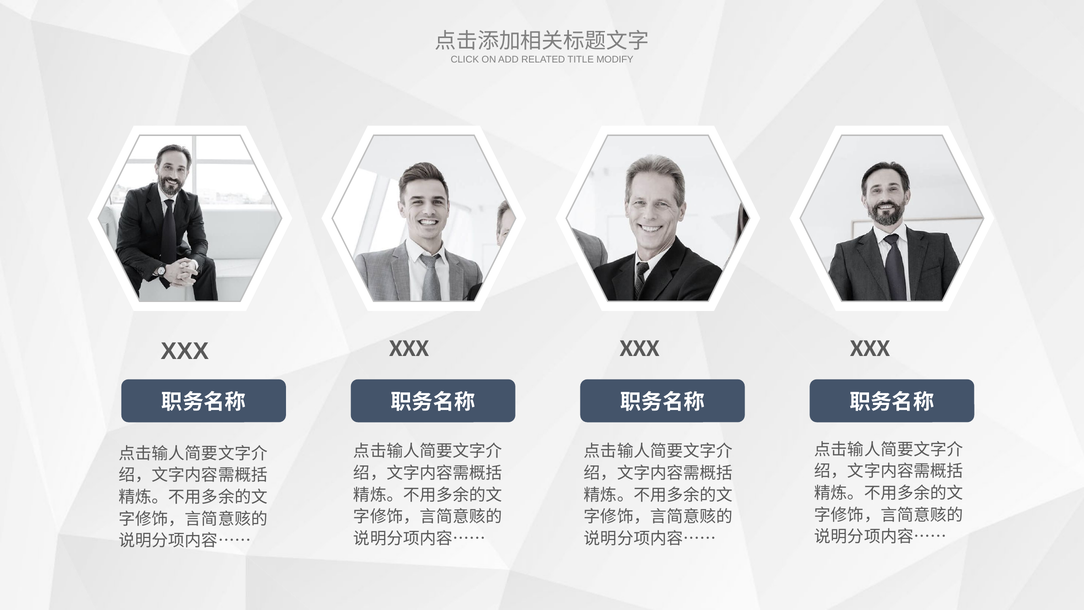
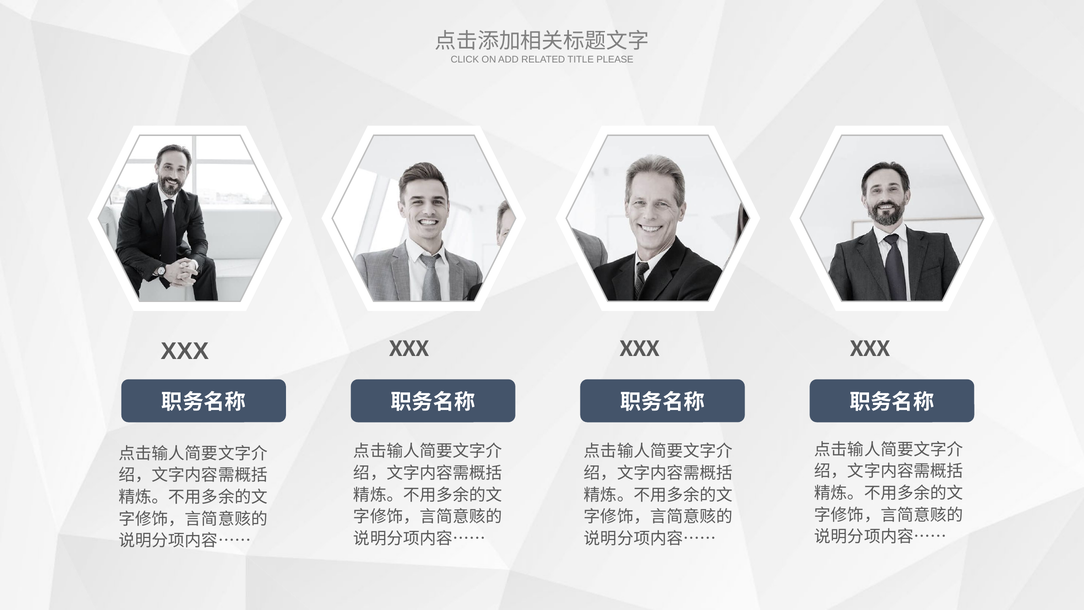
MODIFY: MODIFY -> PLEASE
